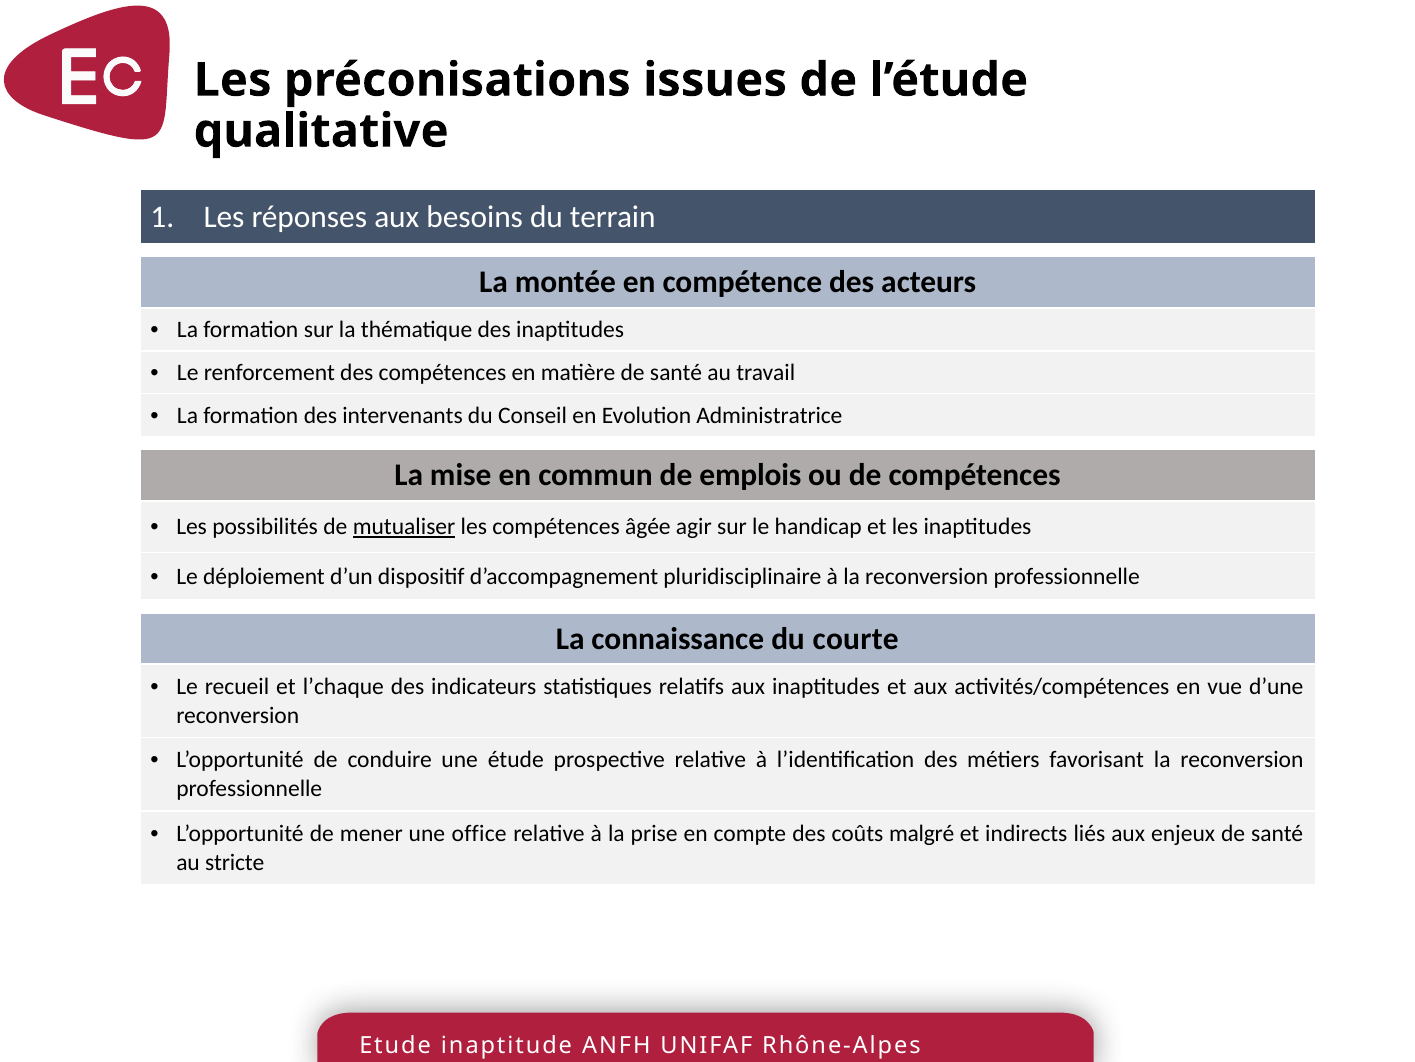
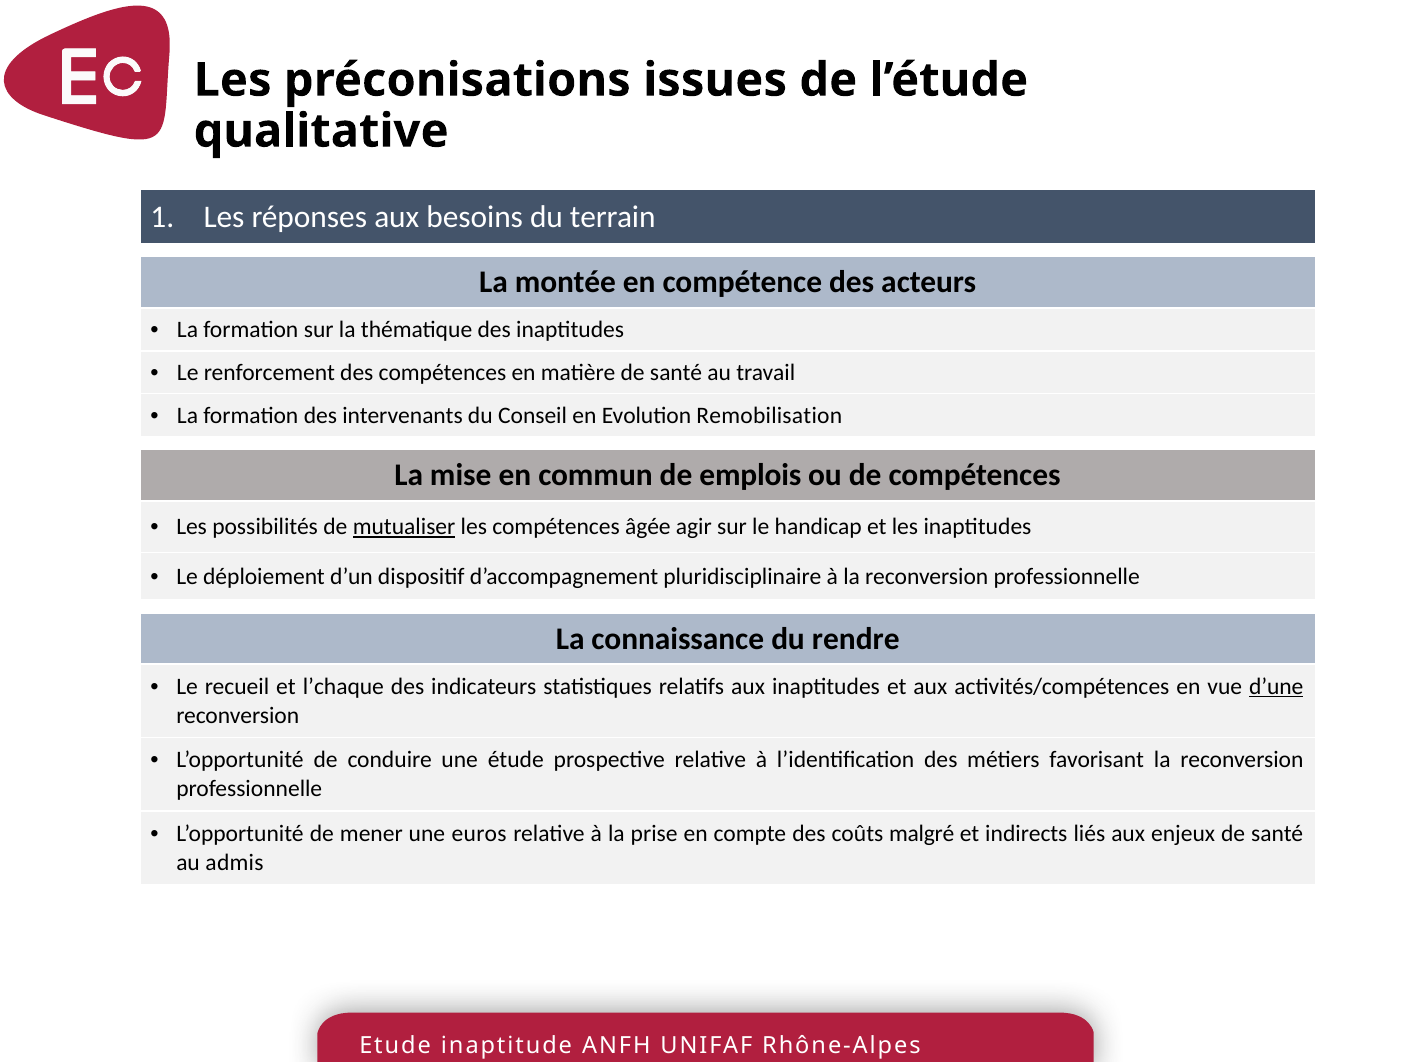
Administratrice: Administratrice -> Remobilisation
courte: courte -> rendre
d’une underline: none -> present
office: office -> euros
stricte: stricte -> admis
